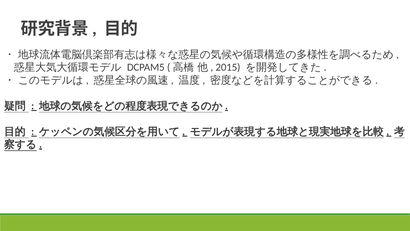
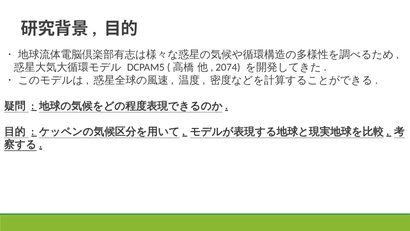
2015: 2015 -> 2074
